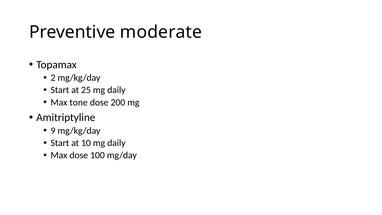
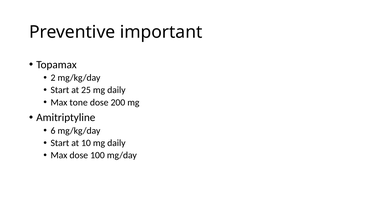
moderate: moderate -> important
9: 9 -> 6
